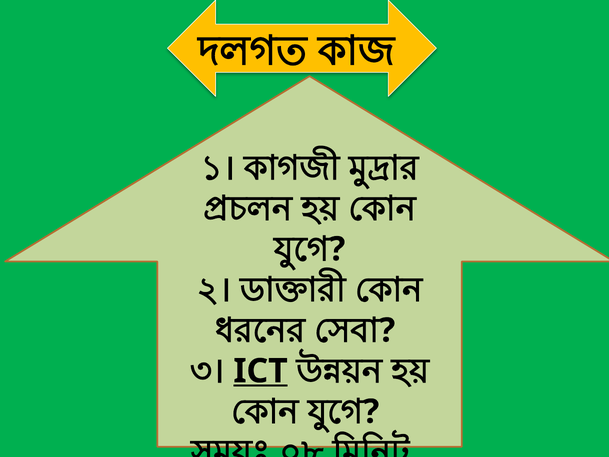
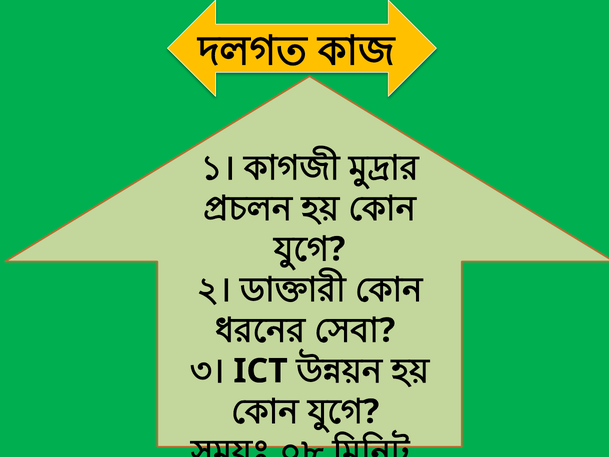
ICT underline: present -> none
